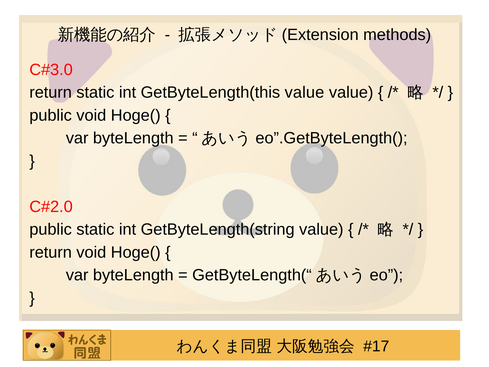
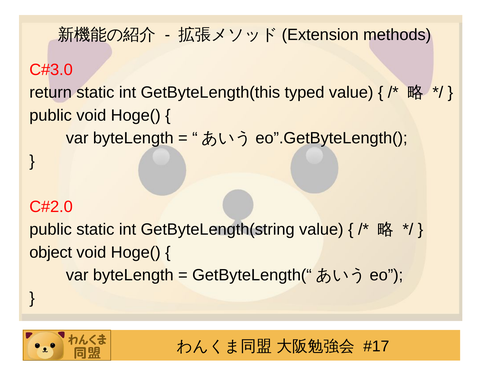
GetByteLength(this value: value -> typed
return at (51, 252): return -> object
